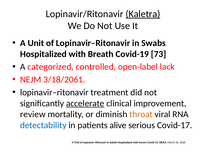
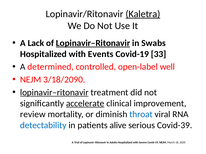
Unit: Unit -> Lack
Lopinavir–Ritonavir at (93, 43) underline: none -> present
Breath: Breath -> Events
73: 73 -> 33
categorized: categorized -> determined
lack: lack -> well
3/18/2061: 3/18/2061 -> 3/18/2090
lopinavir–ritonavir at (54, 93) underline: none -> present
throat colour: orange -> blue
Covid-17: Covid-17 -> Covid-39
